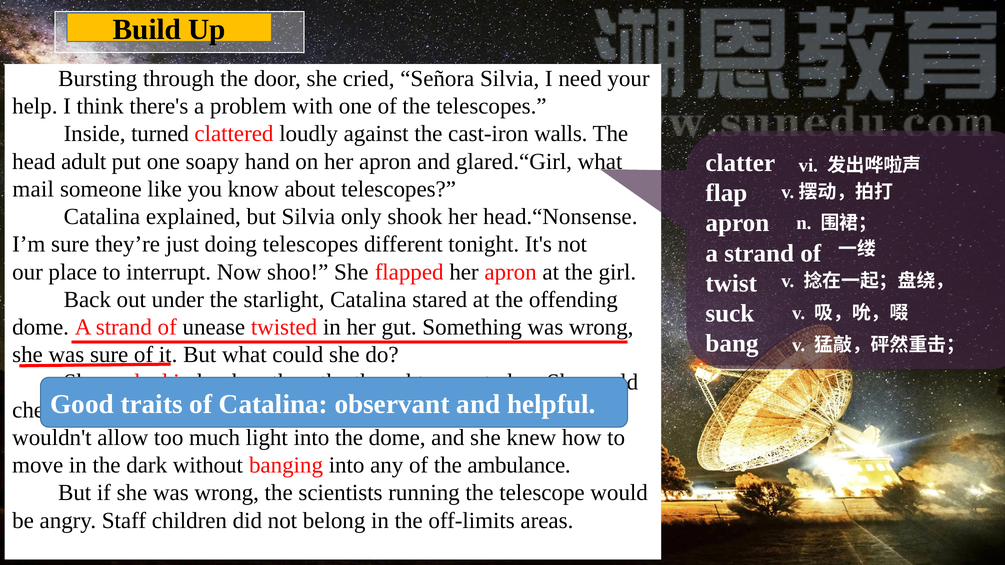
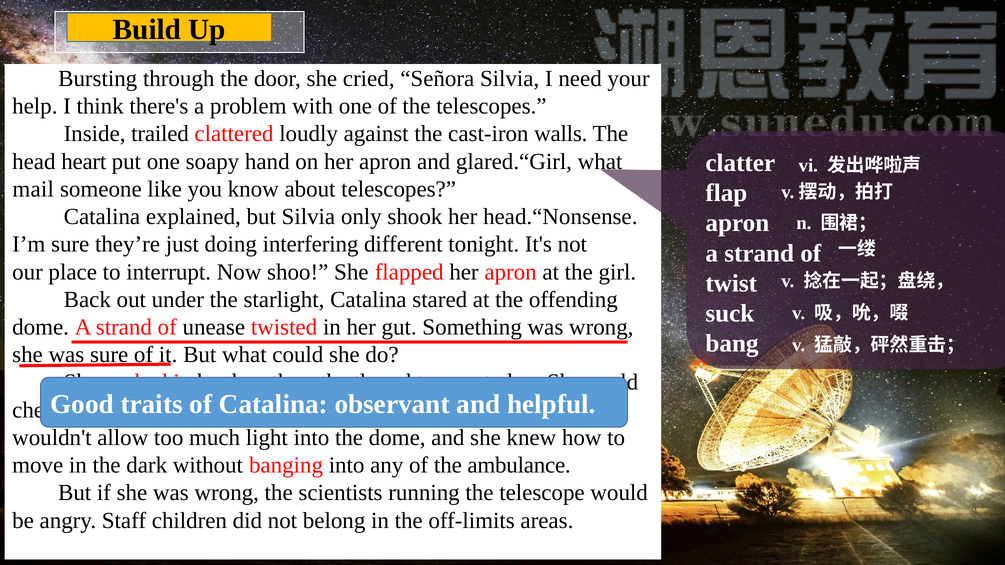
turned: turned -> trailed
adult: adult -> heart
doing telescopes: telescopes -> interfering
